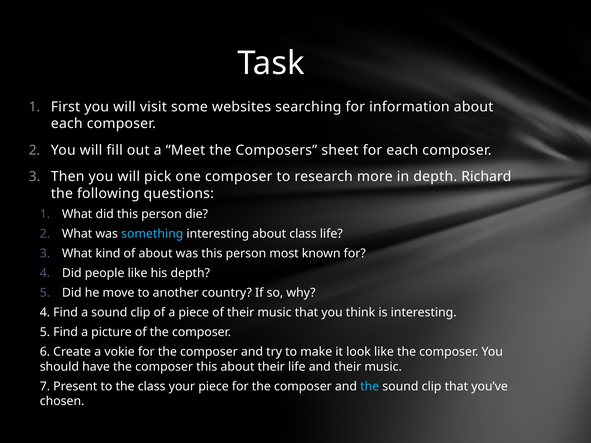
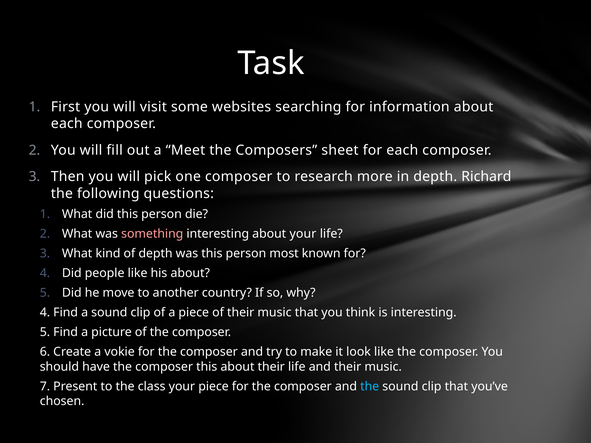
something colour: light blue -> pink
about class: class -> your
of about: about -> depth
his depth: depth -> about
